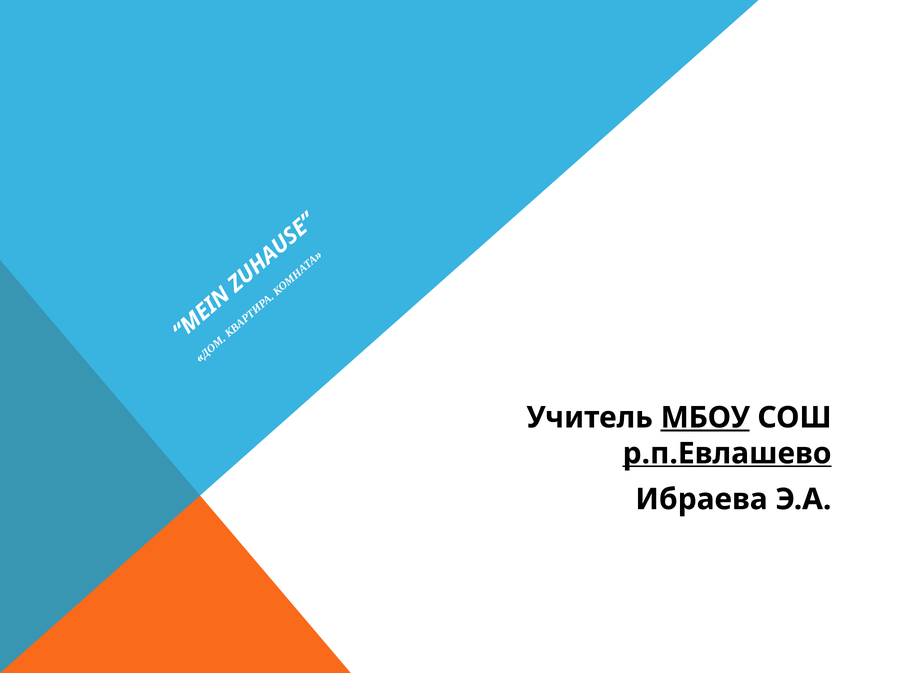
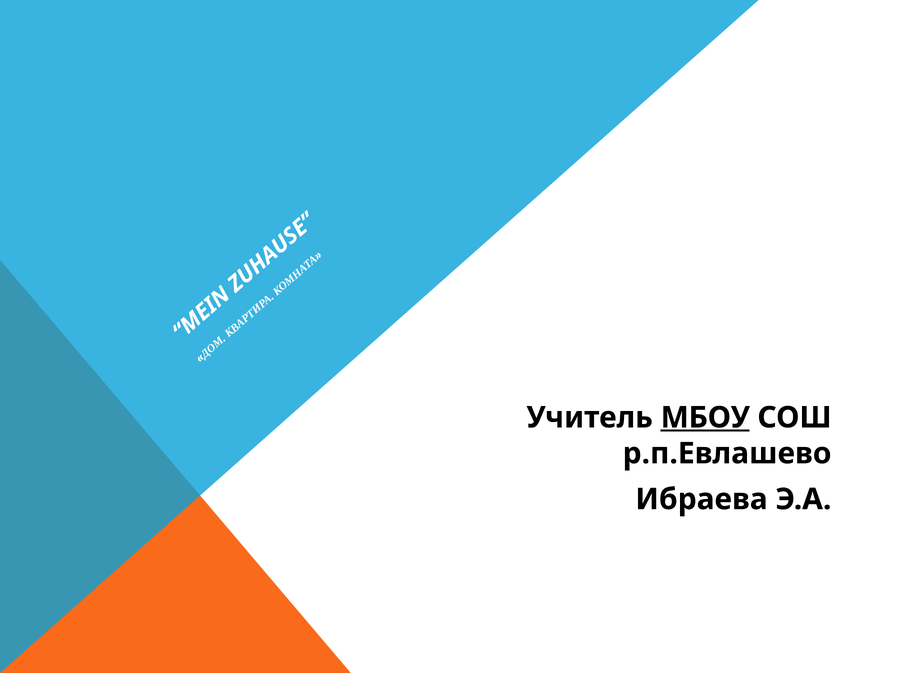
р.п.Евлашево underline: present -> none
